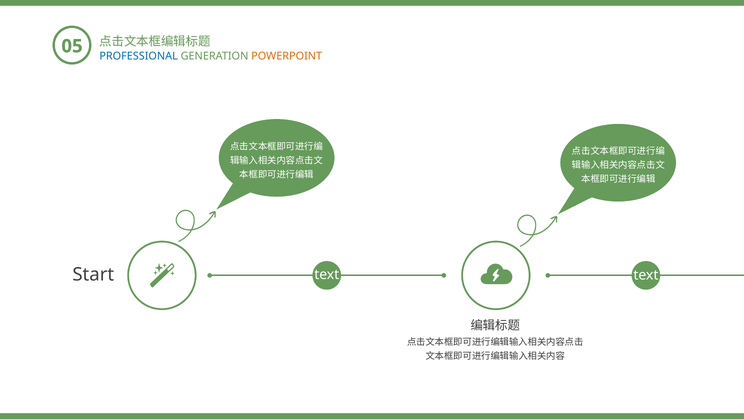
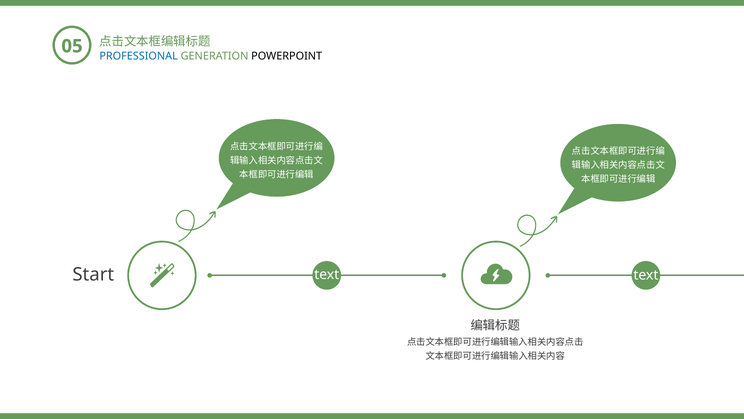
POWERPOINT colour: orange -> black
